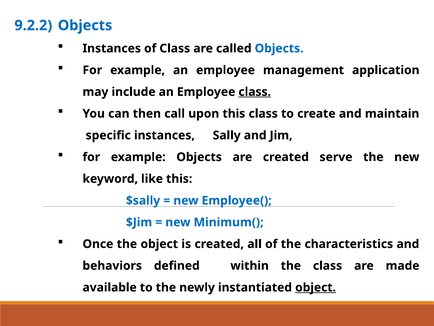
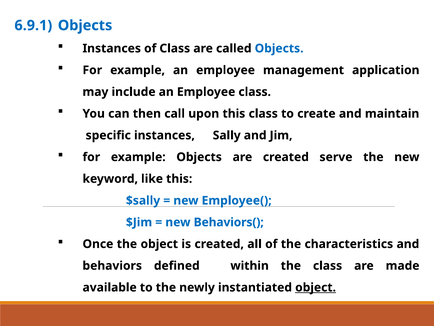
9.2.2: 9.2.2 -> 6.9.1
class at (255, 92) underline: present -> none
Minimum(: Minimum( -> Behaviors(
